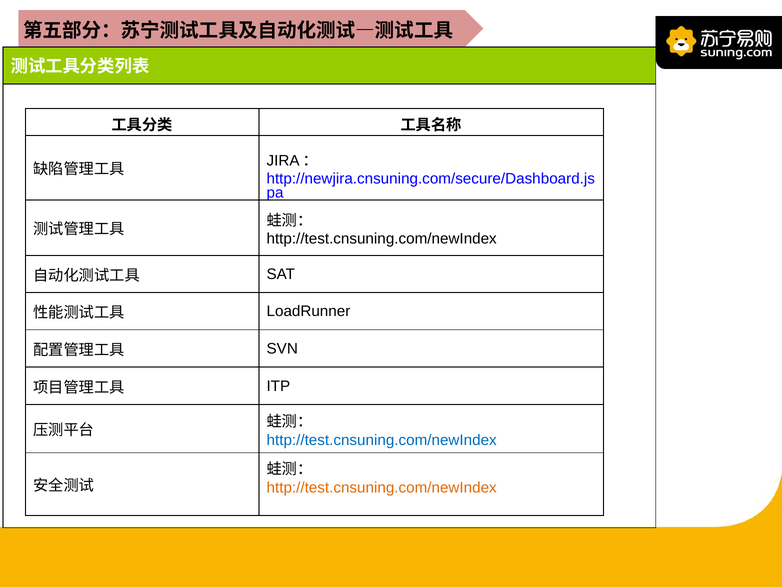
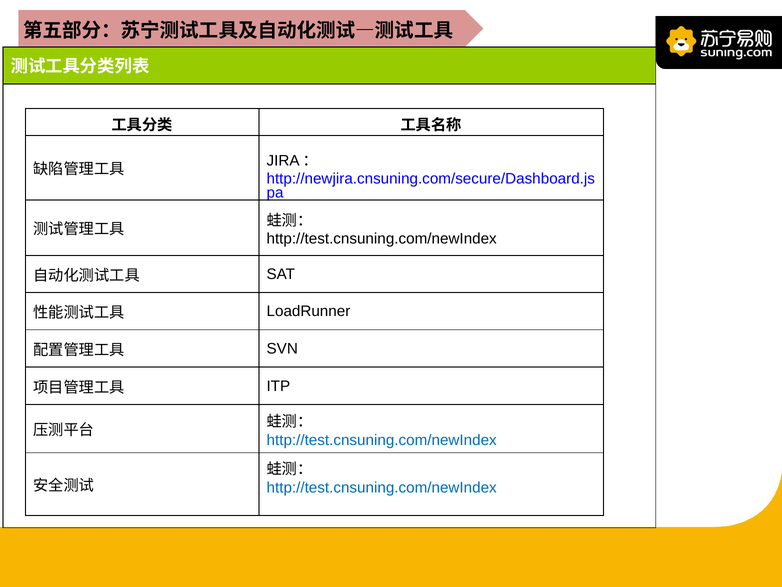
http://test.cnsuning.com/newIndex at (382, 487) colour: orange -> blue
